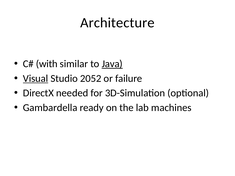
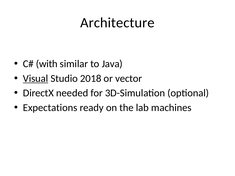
Java underline: present -> none
2052: 2052 -> 2018
failure: failure -> vector
Gambardella: Gambardella -> Expectations
